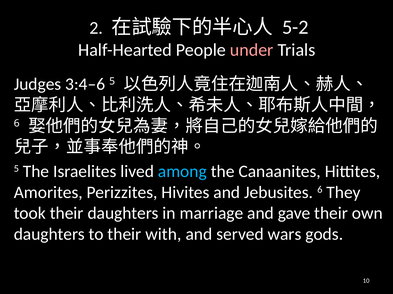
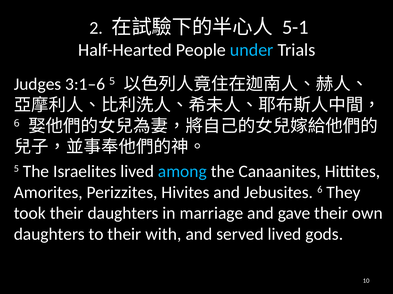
5-2: 5-2 -> 5-1
under colour: pink -> light blue
3:4–6: 3:4–6 -> 3:1–6
served wars: wars -> lived
